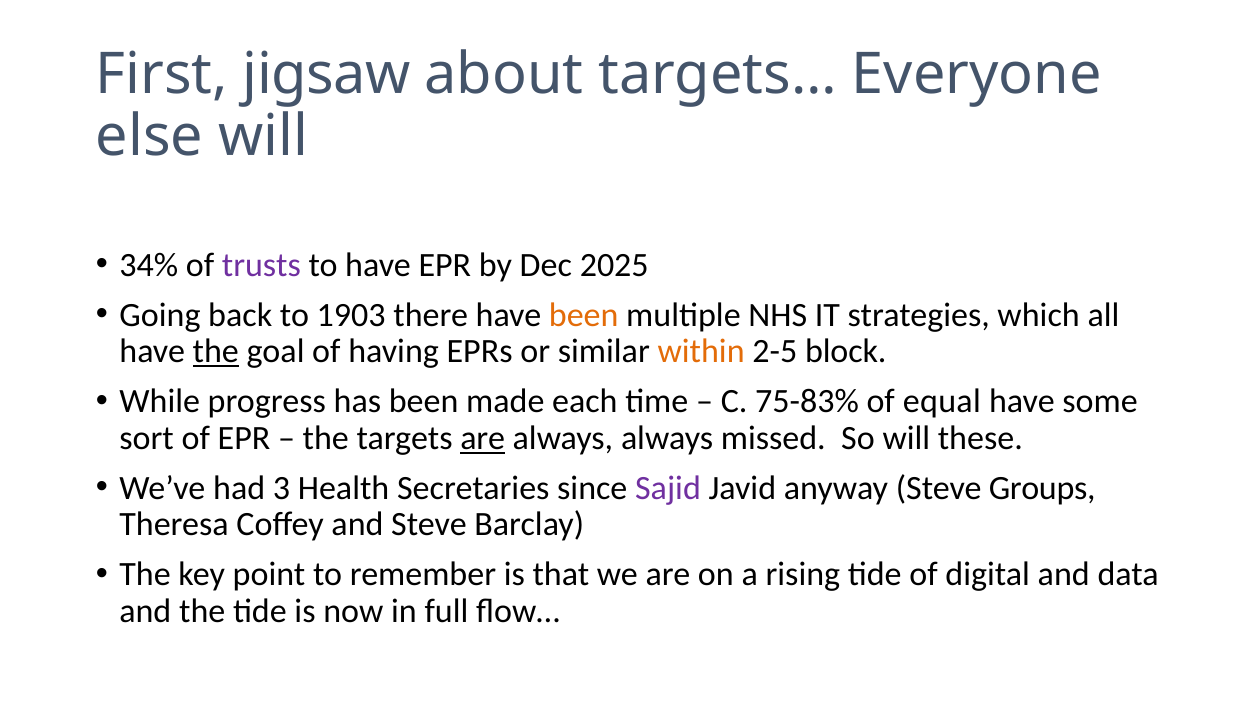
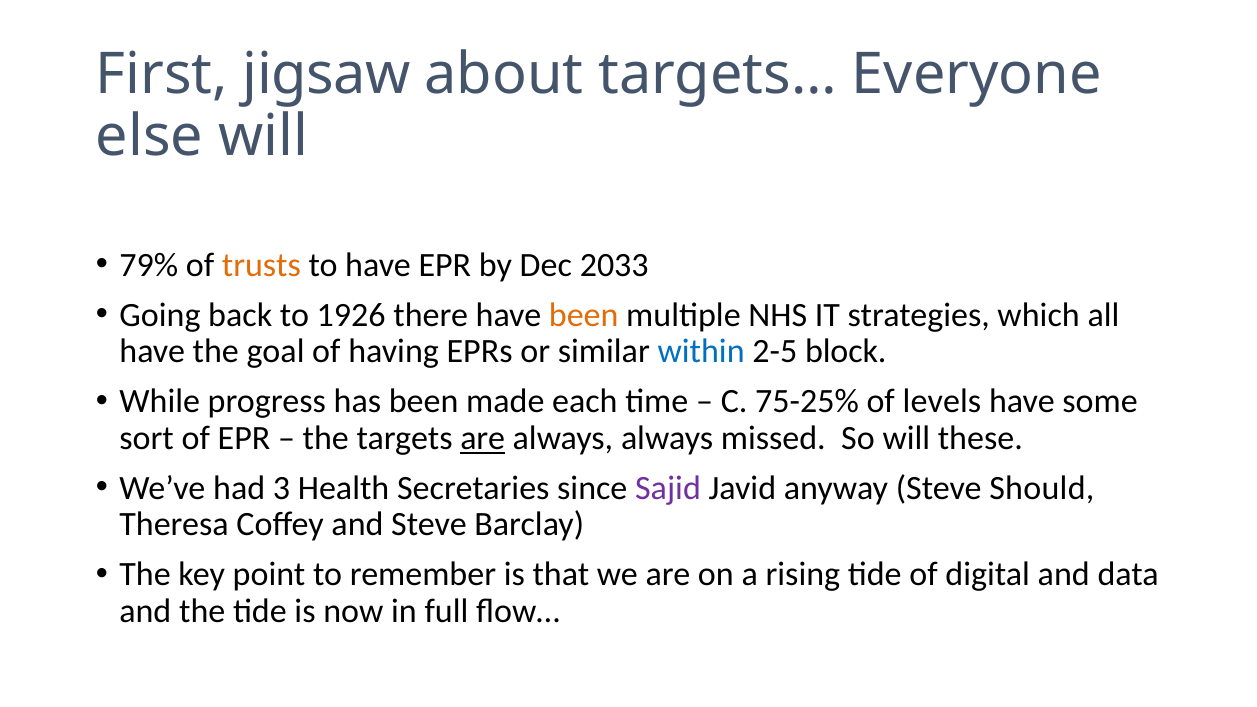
34%: 34% -> 79%
trusts colour: purple -> orange
2025: 2025 -> 2033
1903: 1903 -> 1926
the at (216, 352) underline: present -> none
within colour: orange -> blue
75-83%: 75-83% -> 75-25%
equal: equal -> levels
Groups: Groups -> Should
